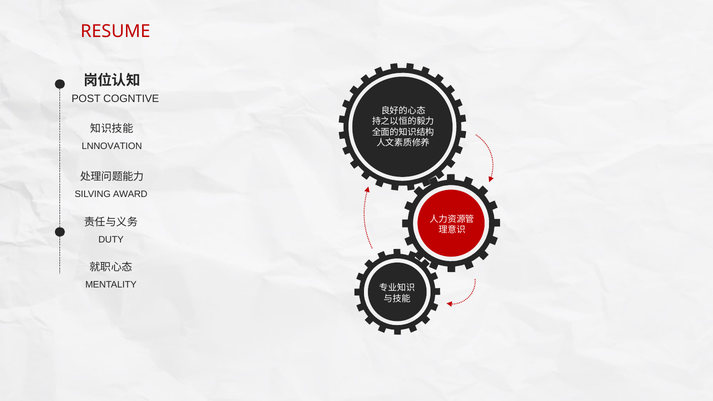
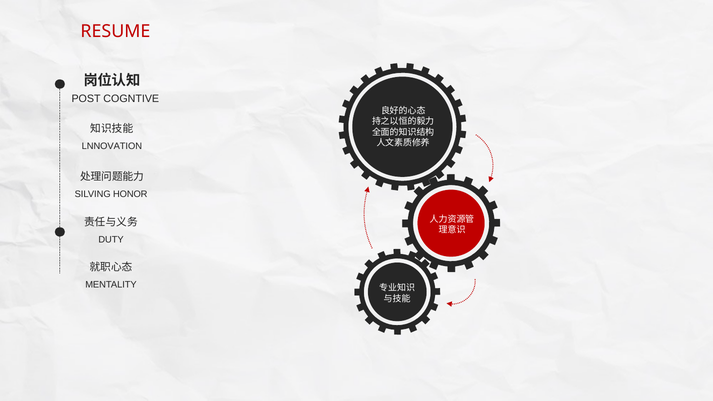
AWARD: AWARD -> HONOR
